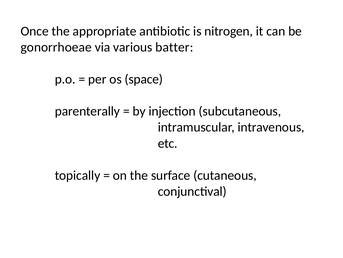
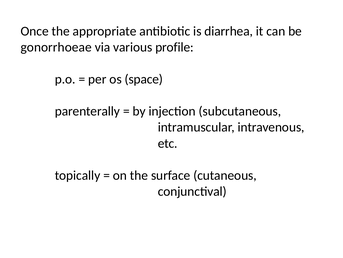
nitrogen: nitrogen -> diarrhea
batter: batter -> profile
